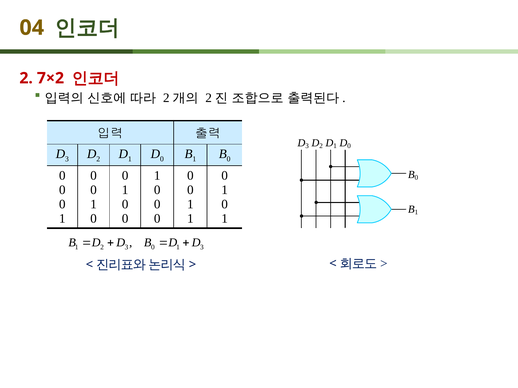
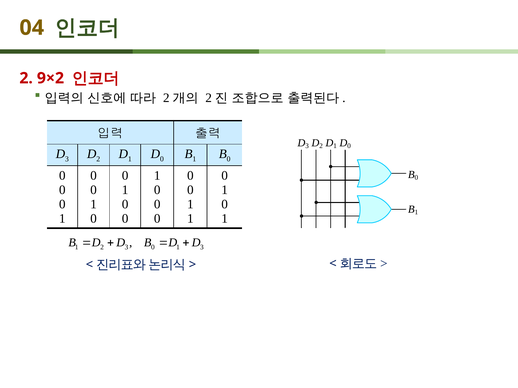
7×2: 7×2 -> 9×2
